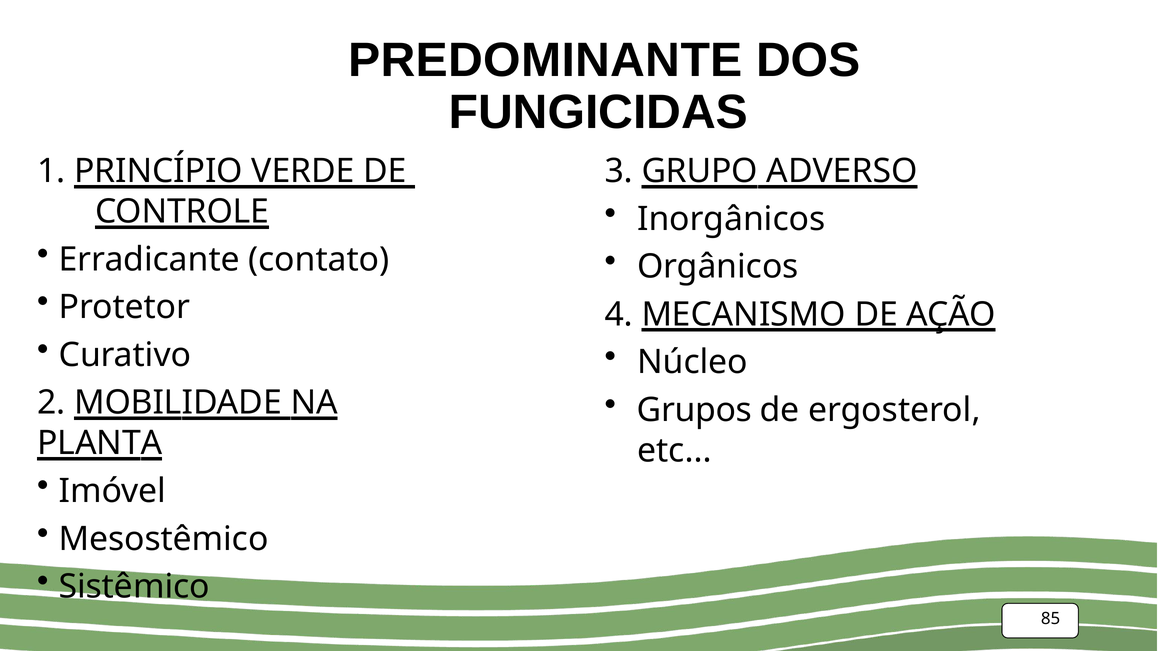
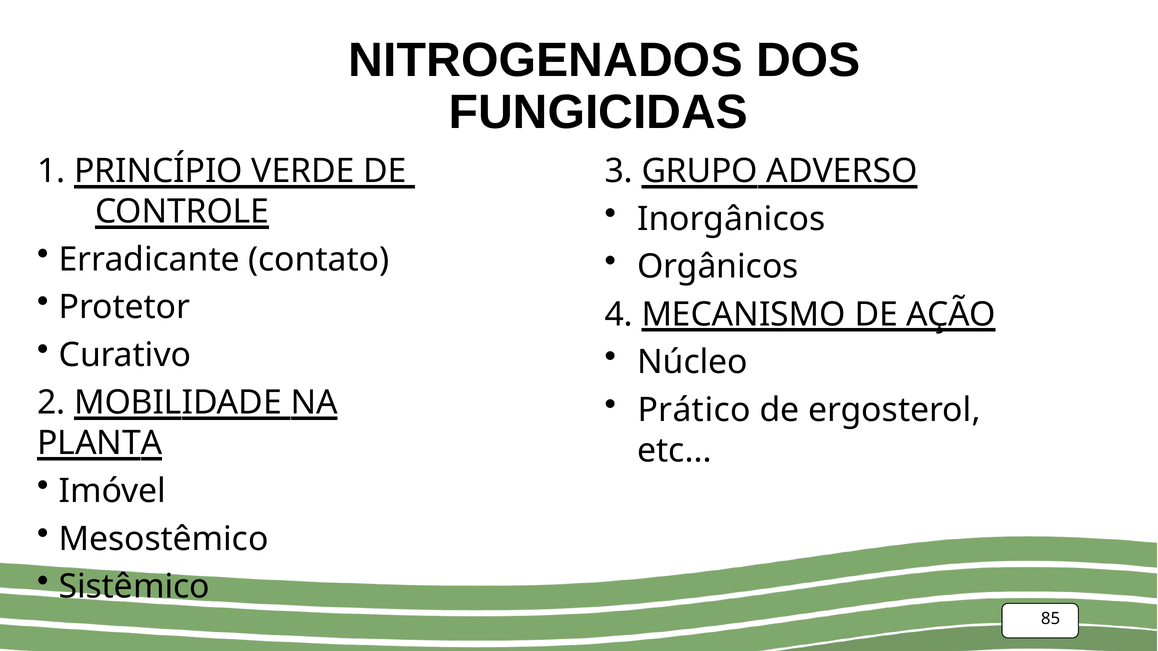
PREDOMINANTE: PREDOMINANTE -> NITROGENADOS
Grupos: Grupos -> Prático
